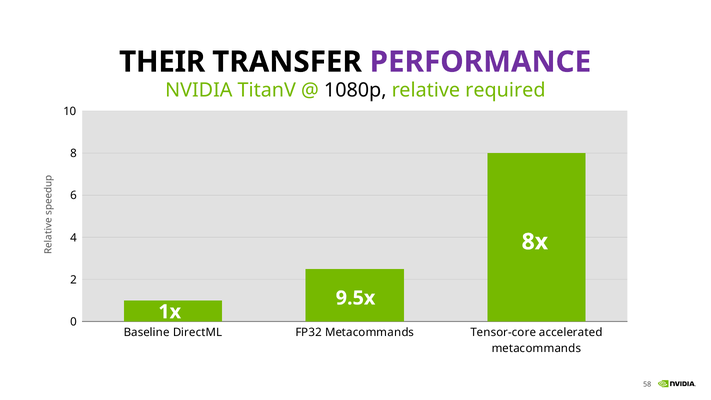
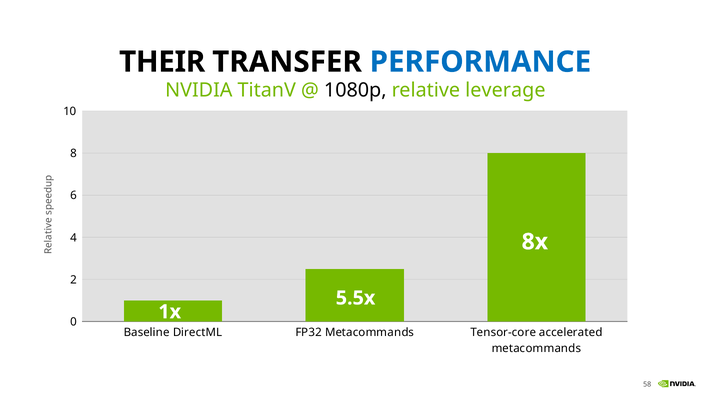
PERFORMANCE colour: purple -> blue
required: required -> leverage
9.5x: 9.5x -> 5.5x
